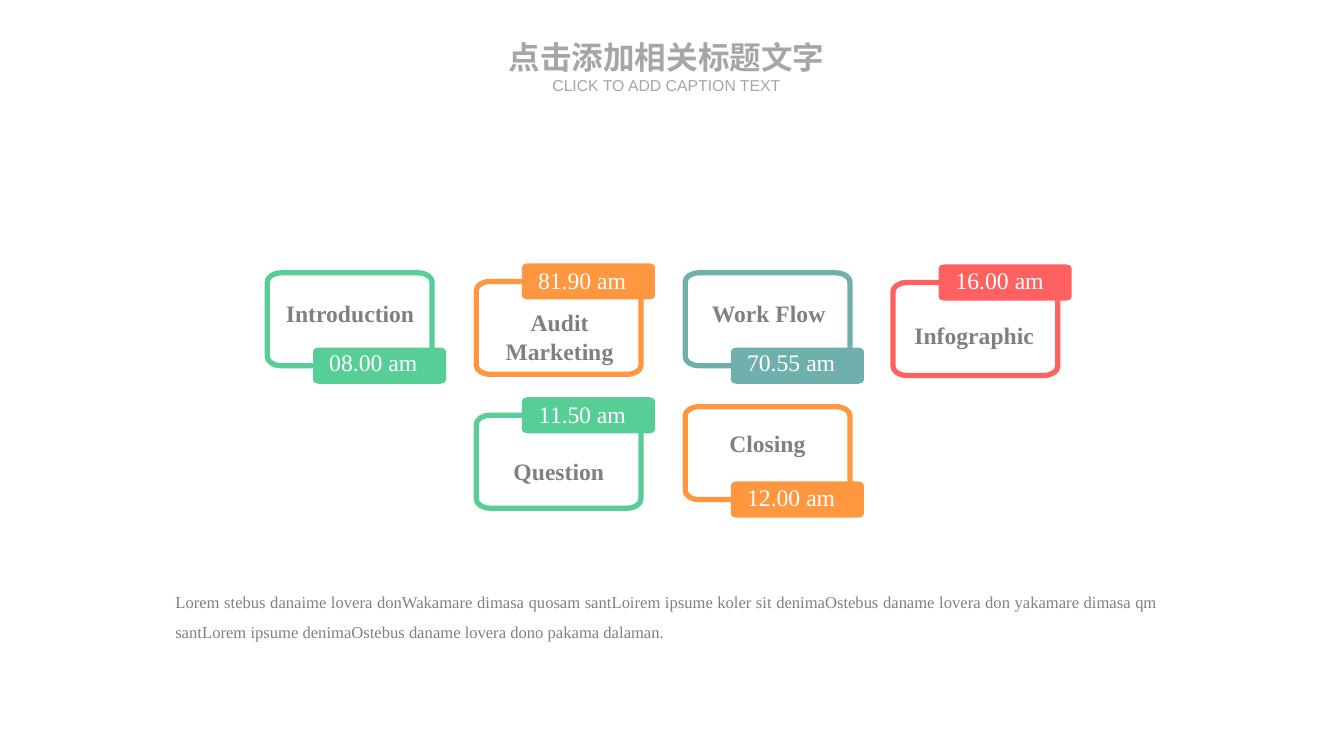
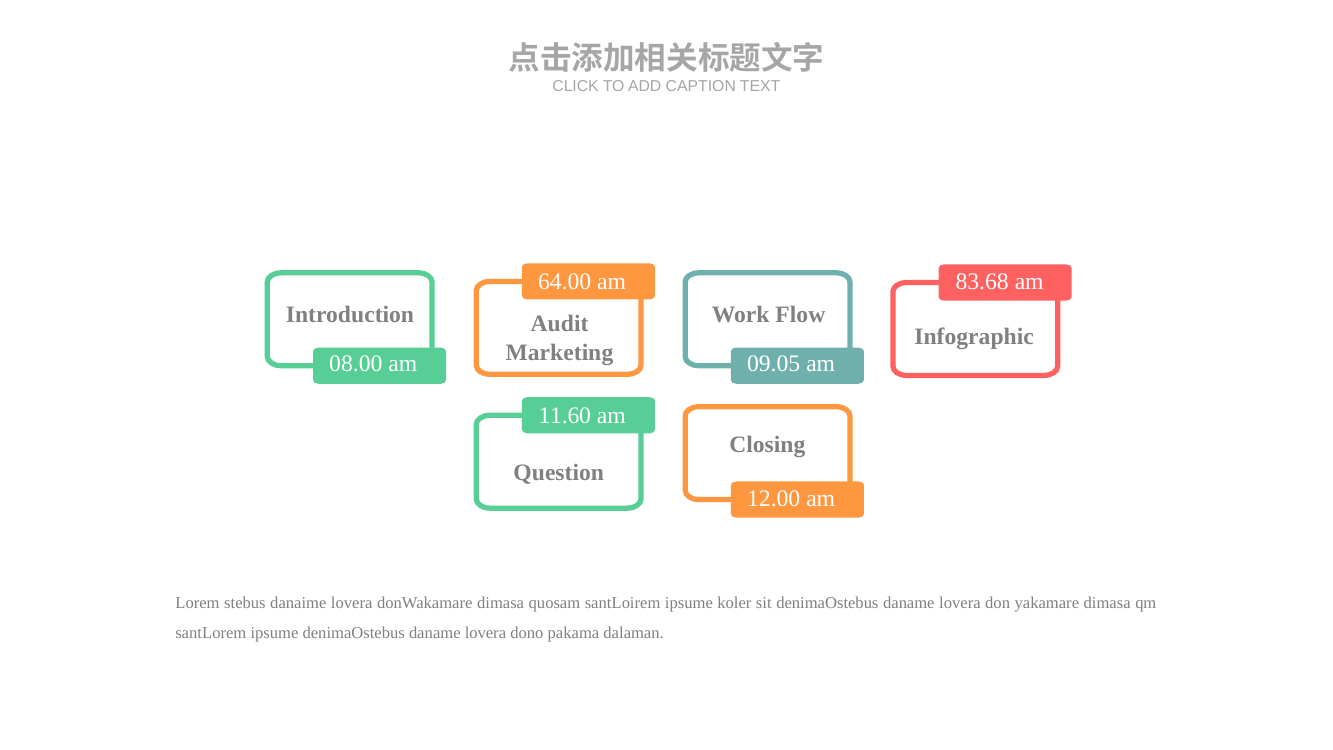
81.90: 81.90 -> 64.00
16.00: 16.00 -> 83.68
70.55: 70.55 -> 09.05
11.50: 11.50 -> 11.60
